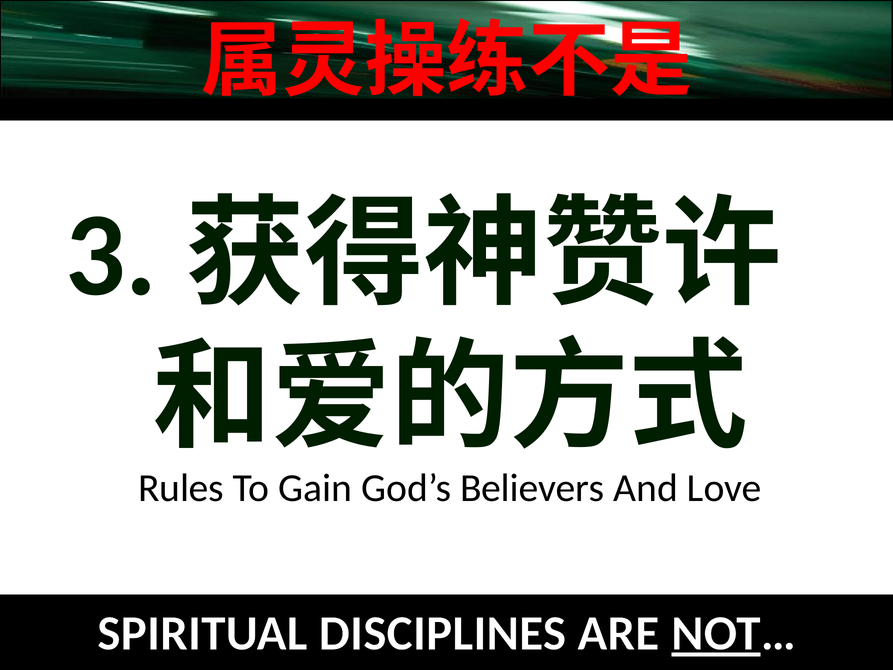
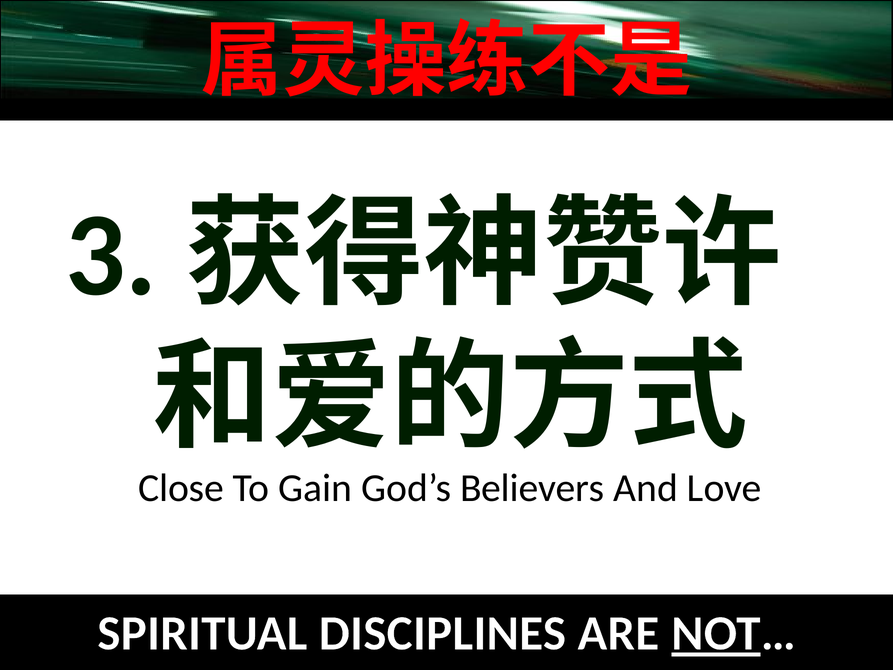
Rules: Rules -> Close
